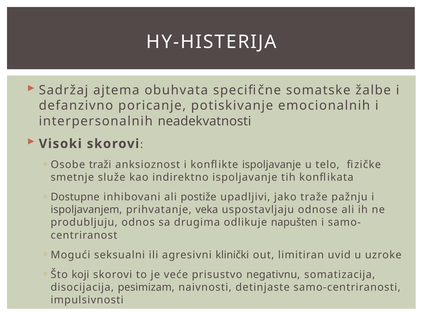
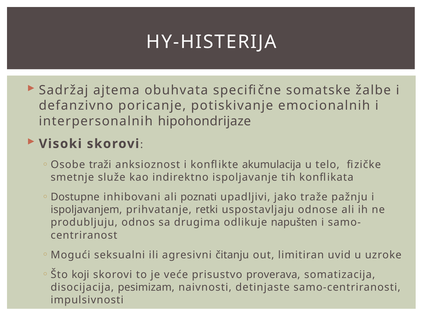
neadekvatnosti: neadekvatnosti -> hipohondrijaze
konflikte ispoljavanje: ispoljavanje -> akumulacija
postiže: postiže -> poznati
veka: veka -> retki
klinički: klinički -> čitanju
negativnu: negativnu -> proverava
